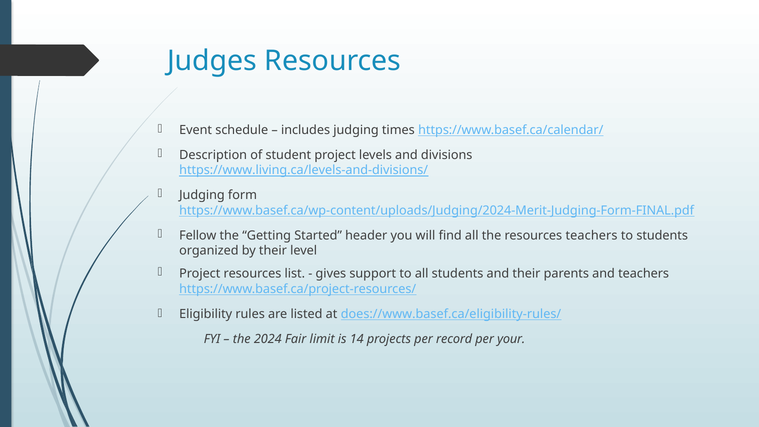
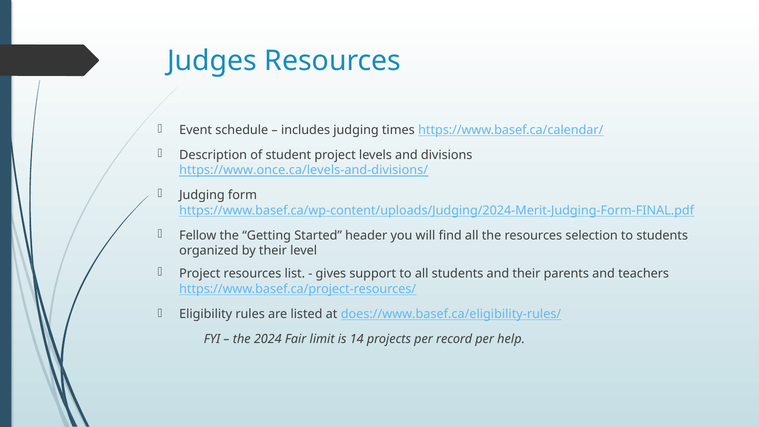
https://www.living.ca/levels-and-divisions/: https://www.living.ca/levels-and-divisions/ -> https://www.once.ca/levels-and-divisions/
resources teachers: teachers -> selection
your: your -> help
